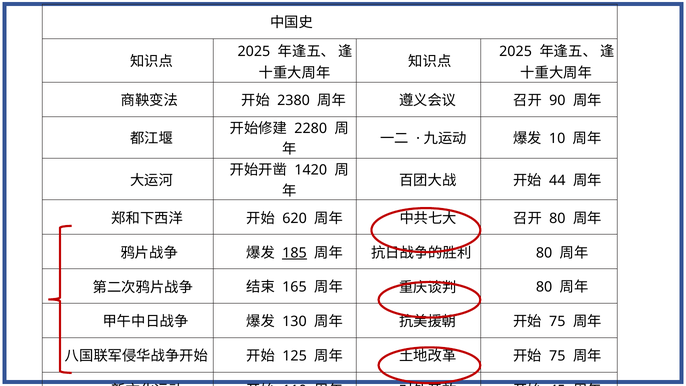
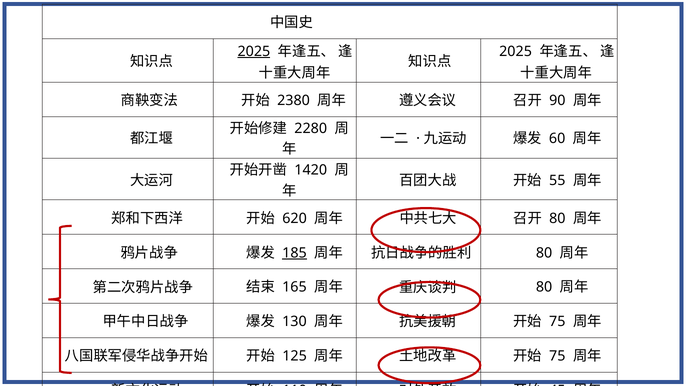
2025 at (254, 51) underline: none -> present
10: 10 -> 60
44: 44 -> 55
